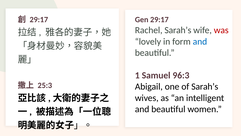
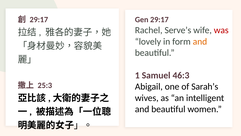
Rachel Sarah’s: Sarah’s -> Serve’s
and at (200, 41) colour: blue -> orange
96:3: 96:3 -> 46:3
